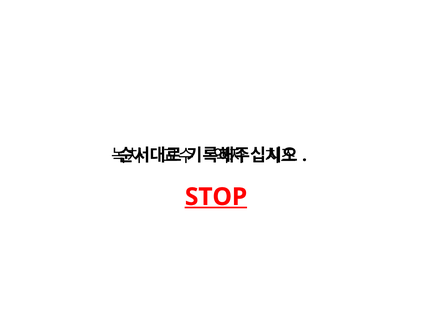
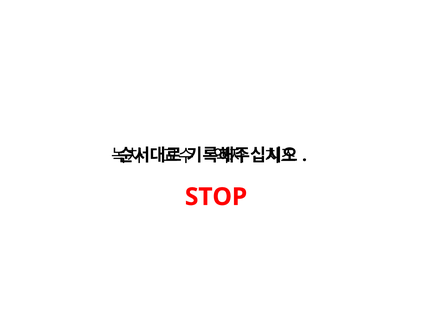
STOP underline: present -> none
